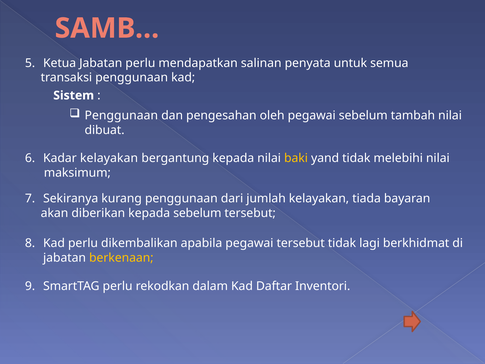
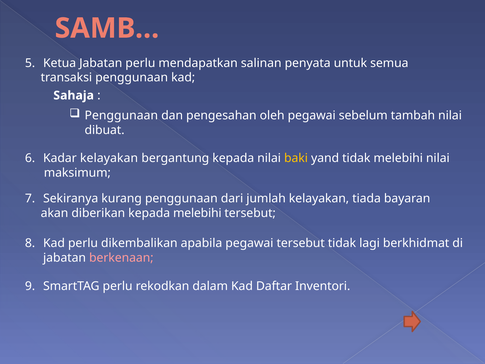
Sistem: Sistem -> Sahaja
kepada sebelum: sebelum -> melebihi
berkenaan colour: yellow -> pink
